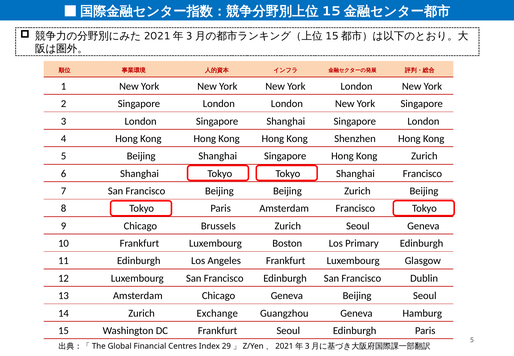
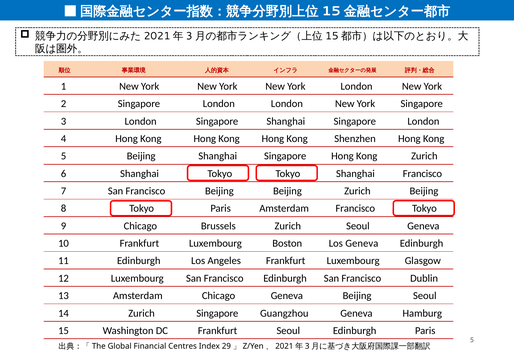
Los Primary: Primary -> Geneva
Zurich Exchange: Exchange -> Singapore
